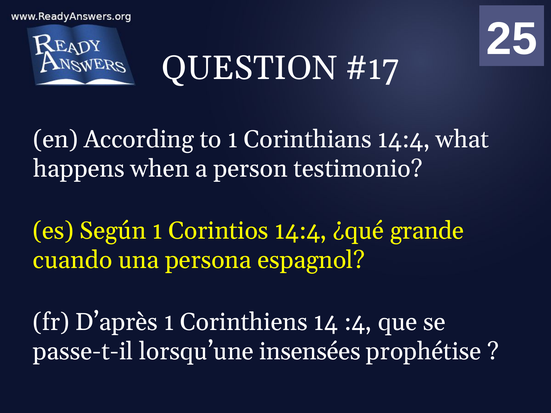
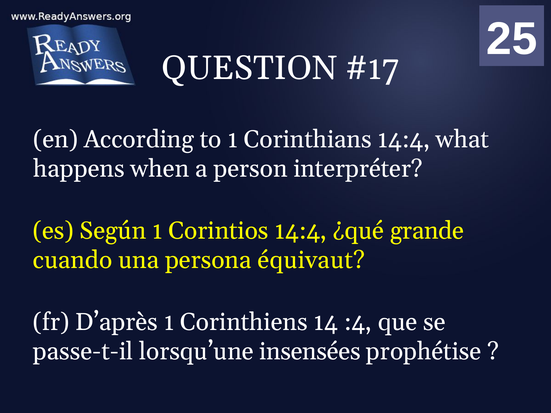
testimonio: testimonio -> interpréter
espagnol: espagnol -> équivaut
